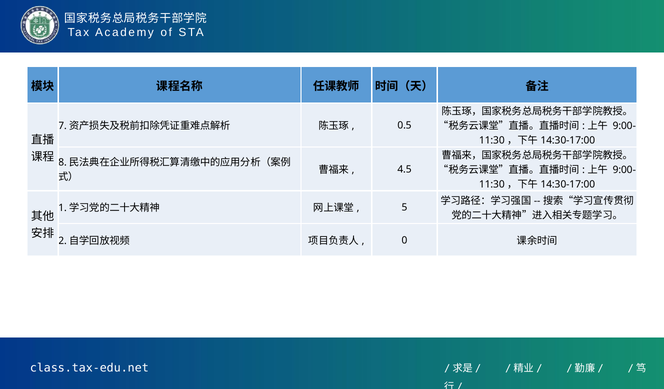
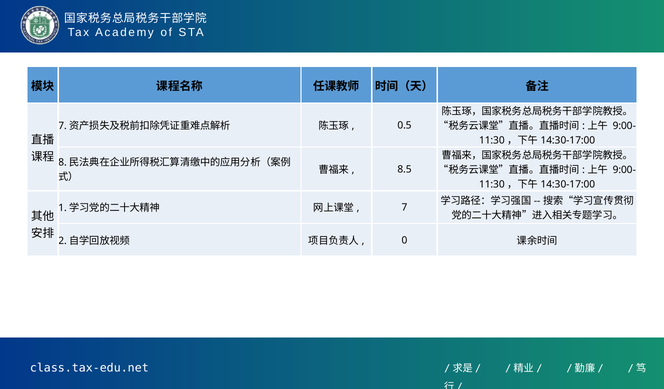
4.5: 4.5 -> 8.5
5 at (404, 208): 5 -> 7
